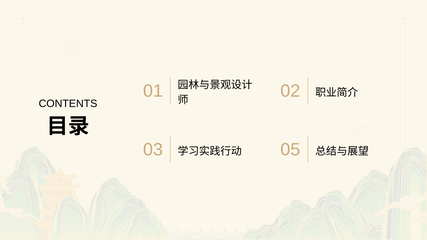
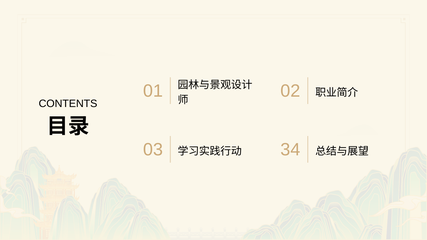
05: 05 -> 34
